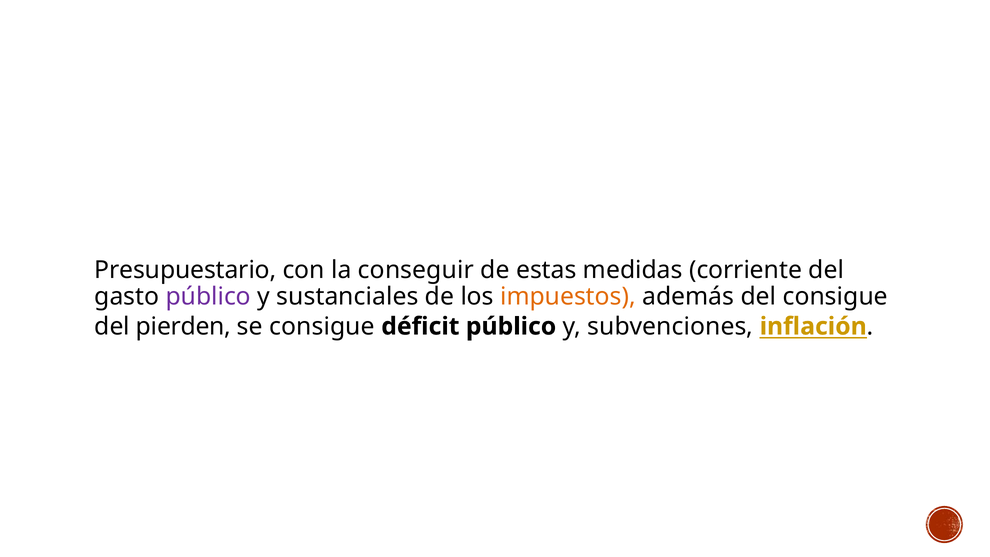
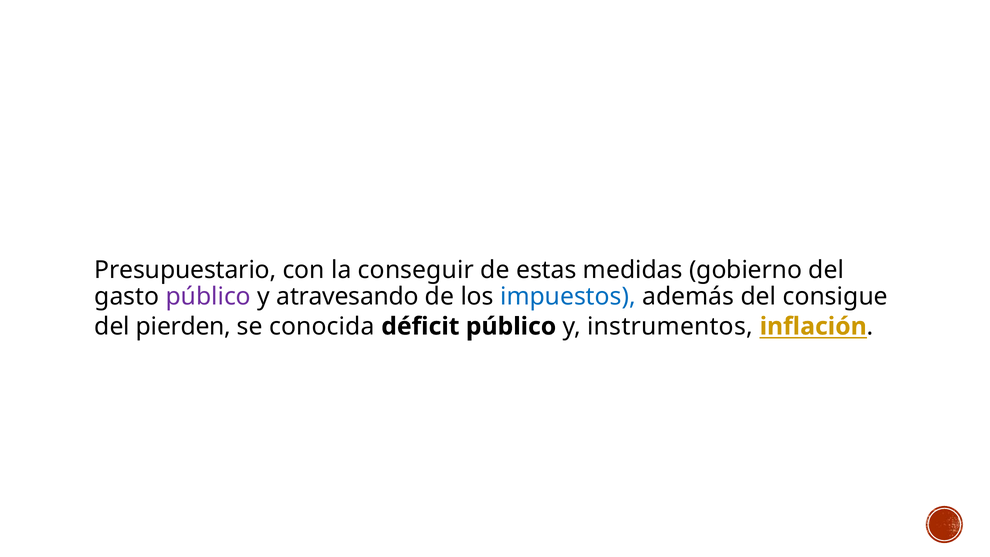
corriente: corriente -> gobierno
sustanciales: sustanciales -> atravesando
impuestos colour: orange -> blue
se consigue: consigue -> conocida
subvenciones: subvenciones -> instrumentos
